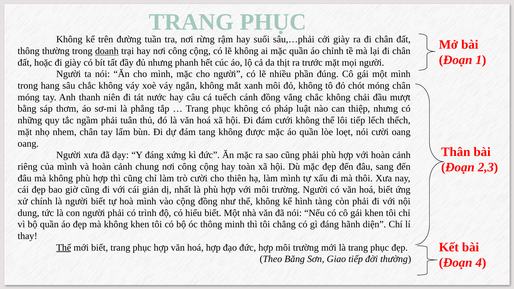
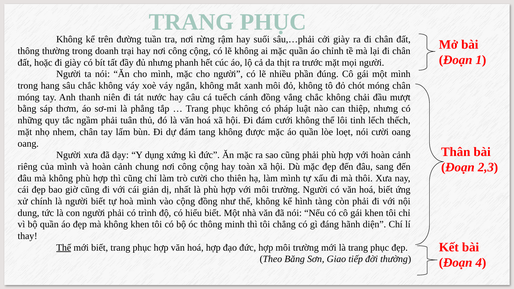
doanh underline: present -> none
lôi tiếp: tiếp -> tinh
Y đáng: đáng -> dụng
